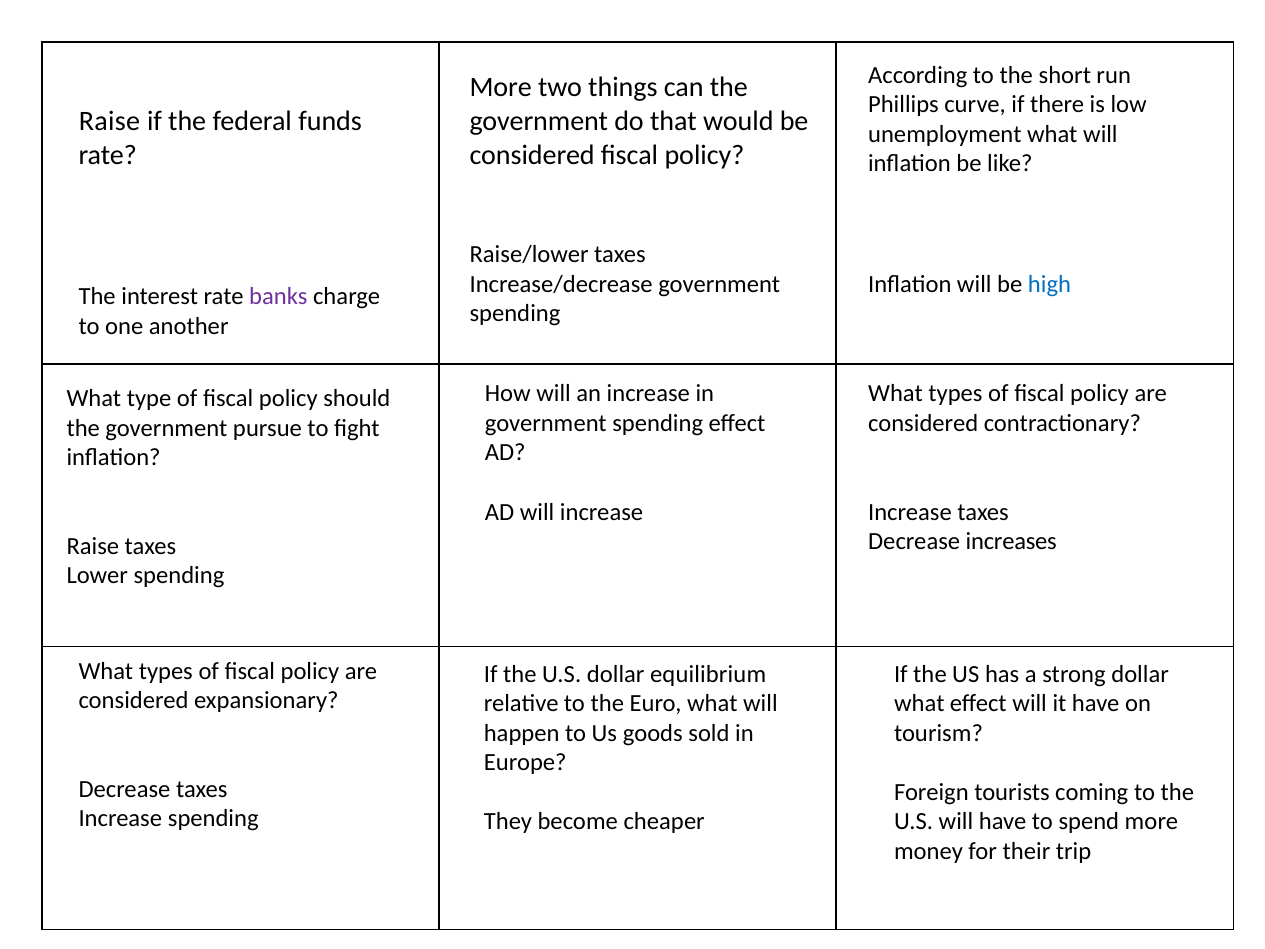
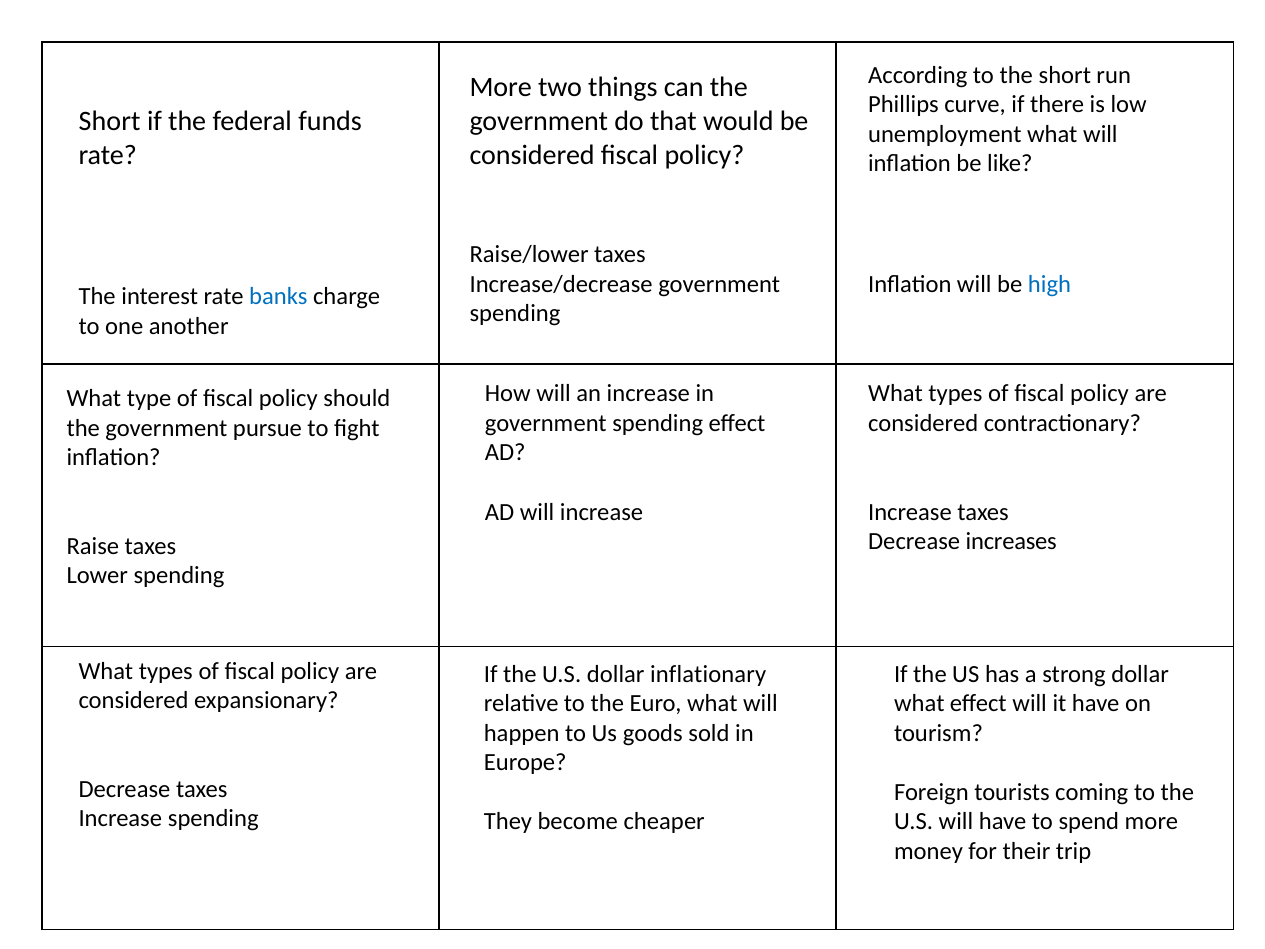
Raise at (109, 122): Raise -> Short
banks colour: purple -> blue
equilibrium: equilibrium -> inflationary
